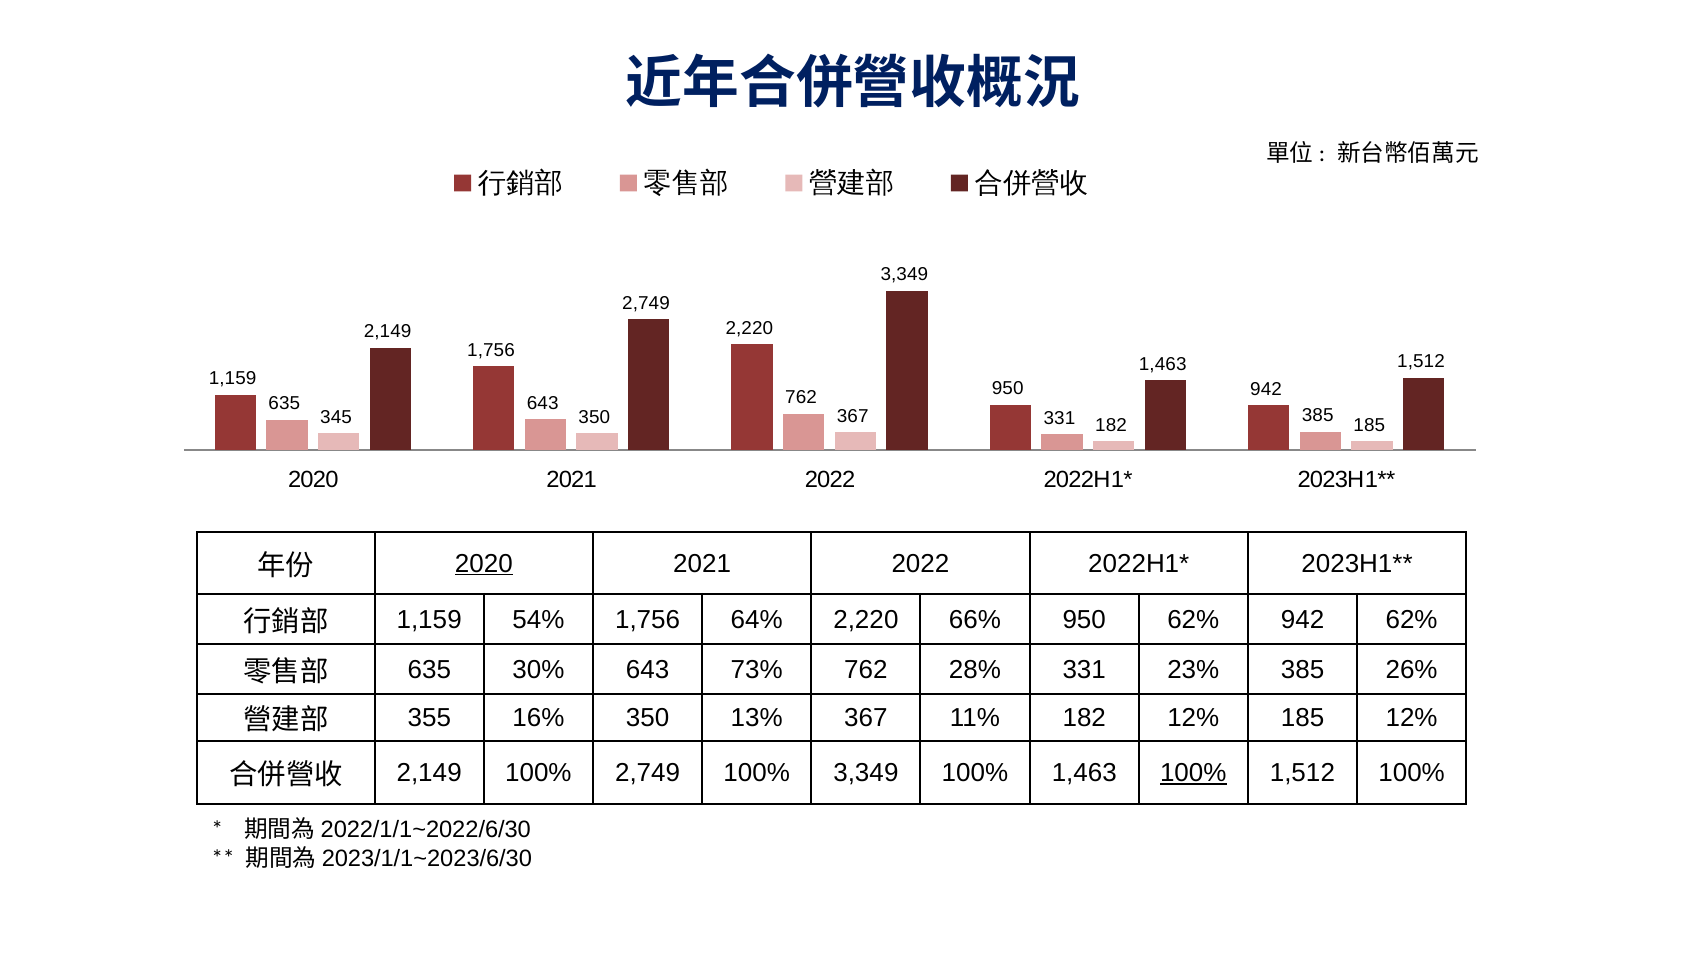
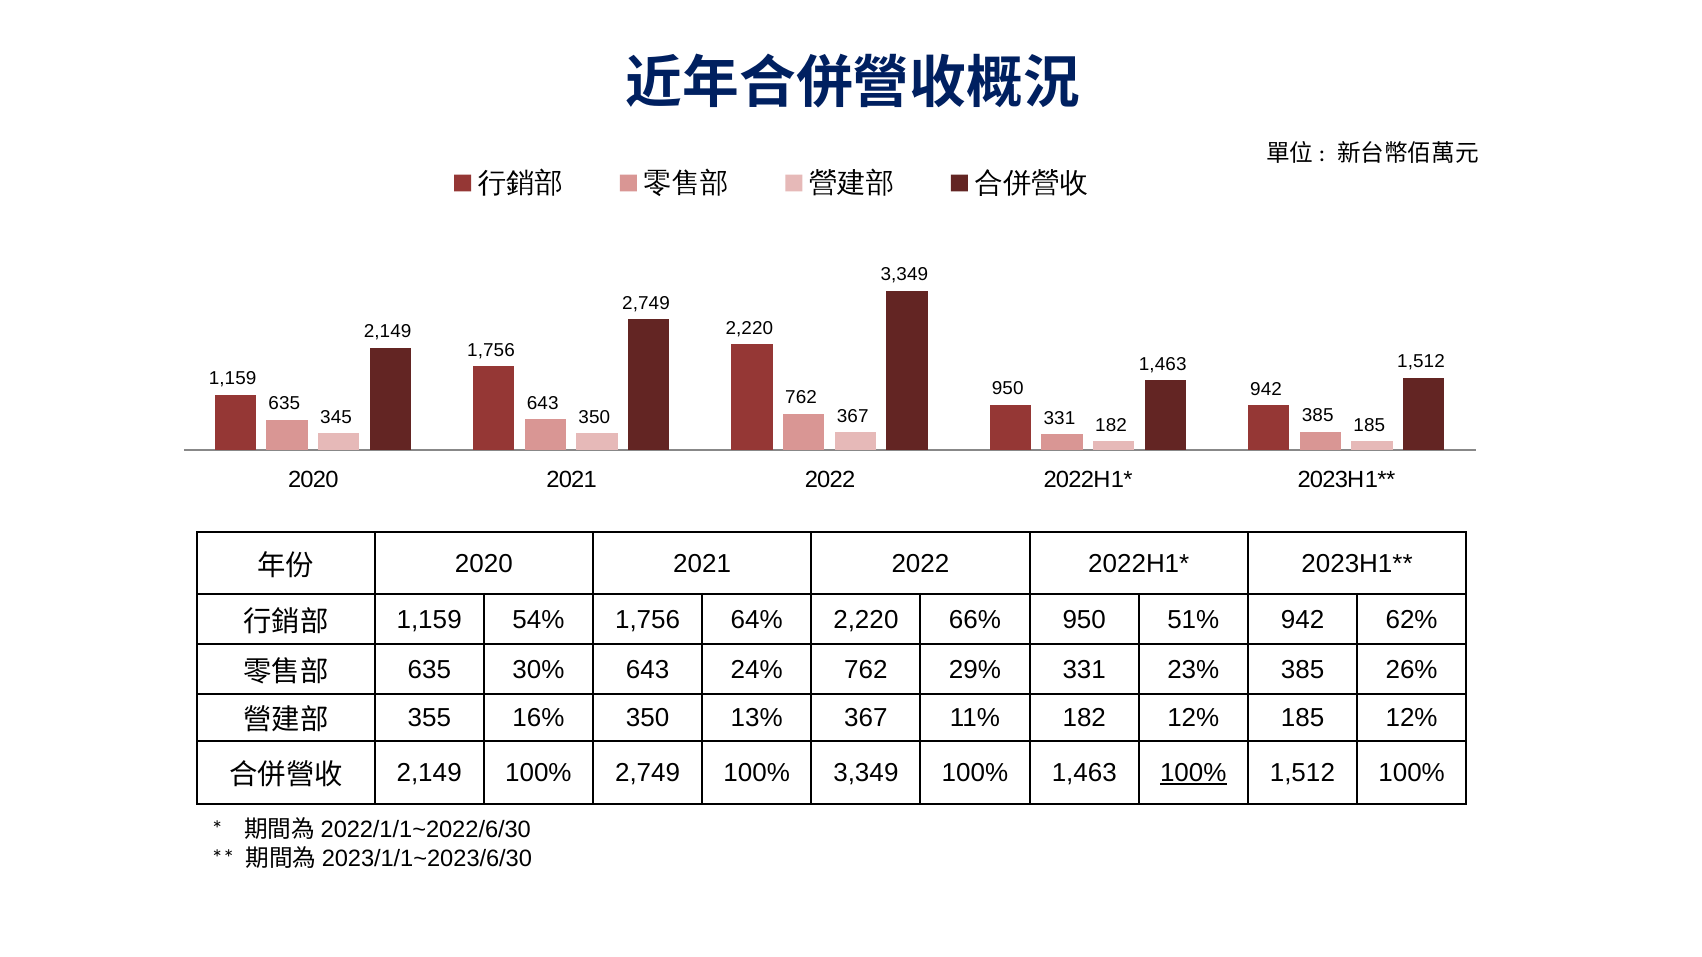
2020 at (484, 564) underline: present -> none
950 62%: 62% -> 51%
73%: 73% -> 24%
28%: 28% -> 29%
